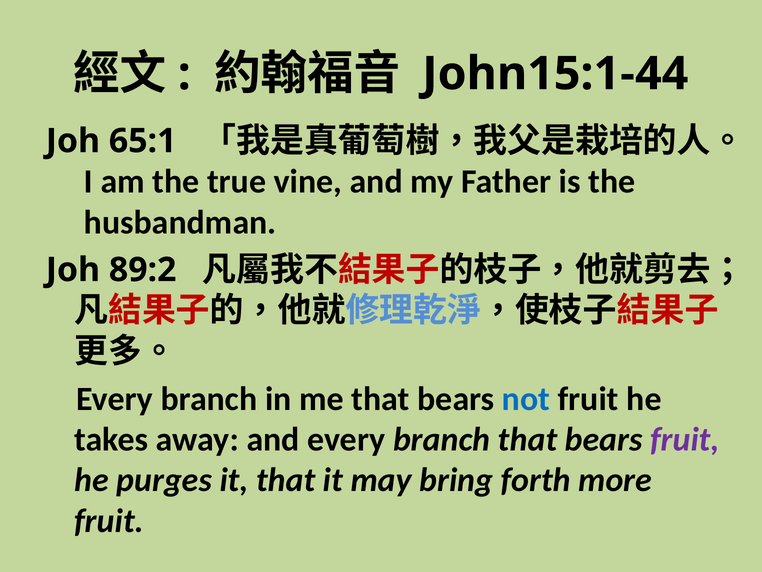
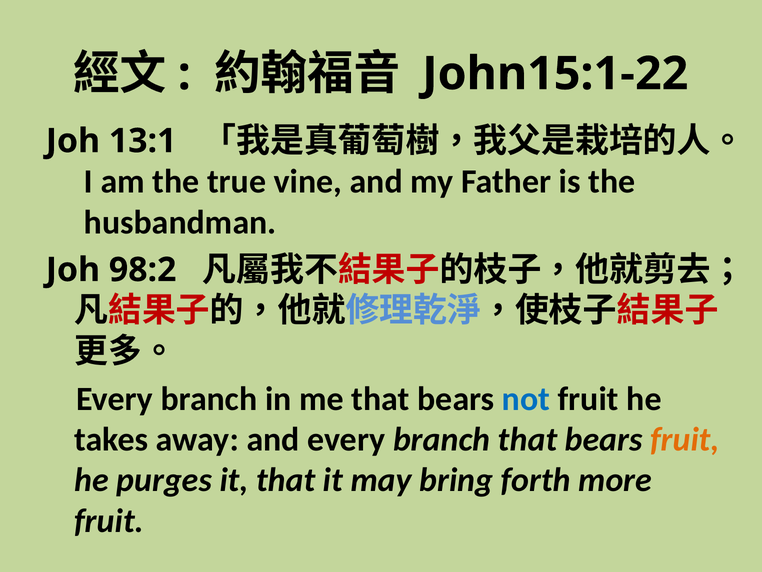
John15:1-44: John15:1-44 -> John15:1-22
65:1: 65:1 -> 13:1
89:2: 89:2 -> 98:2
fruit at (685, 439) colour: purple -> orange
